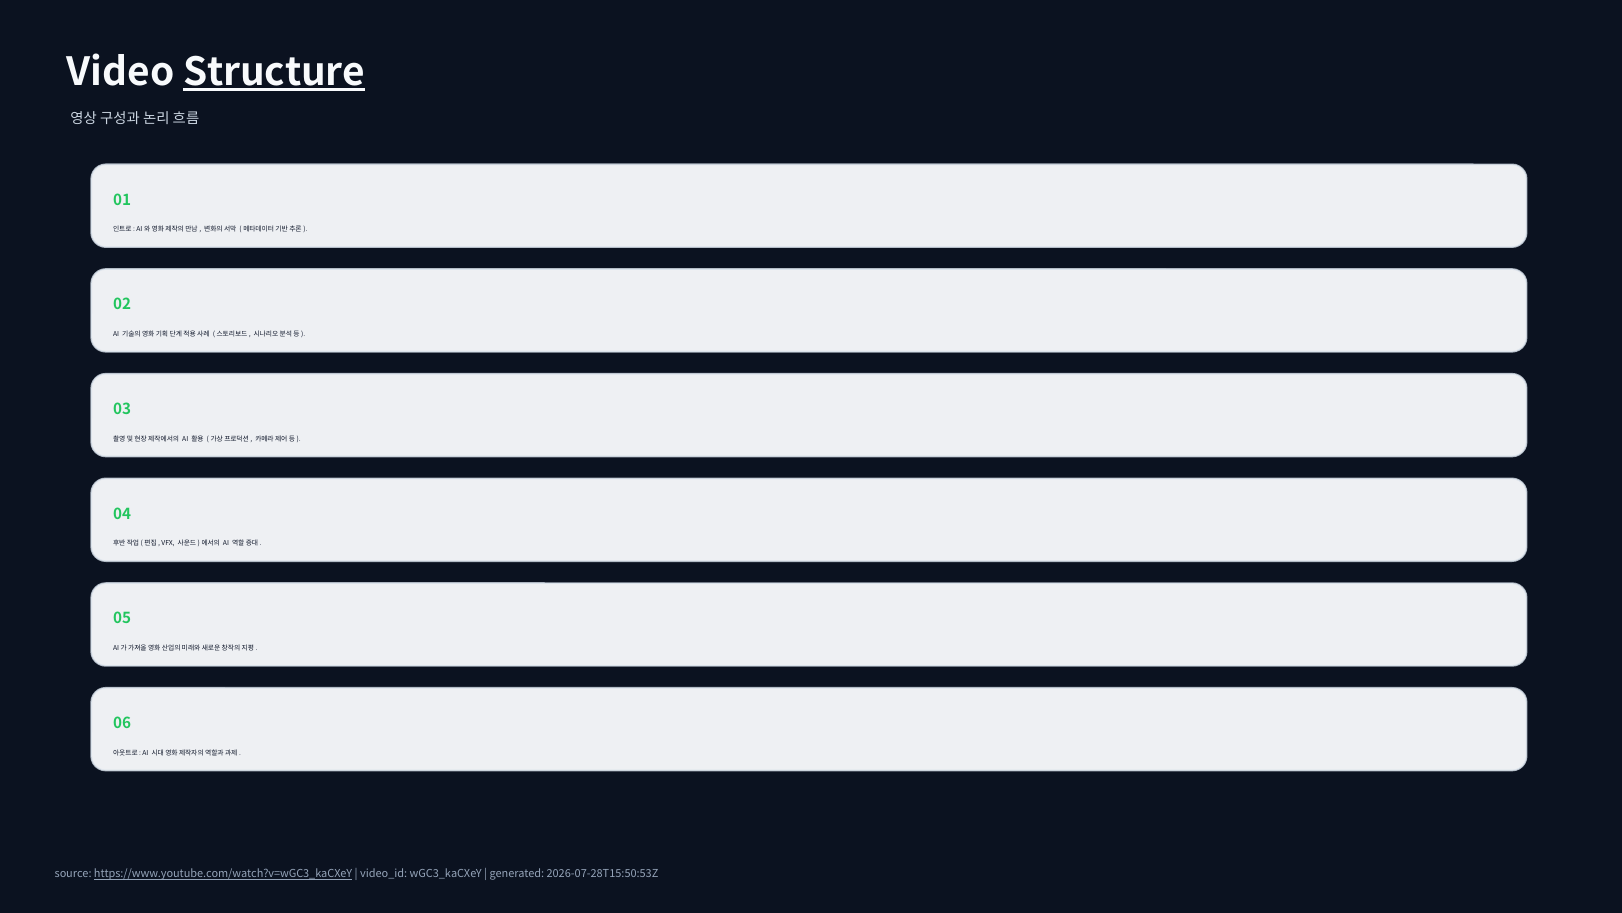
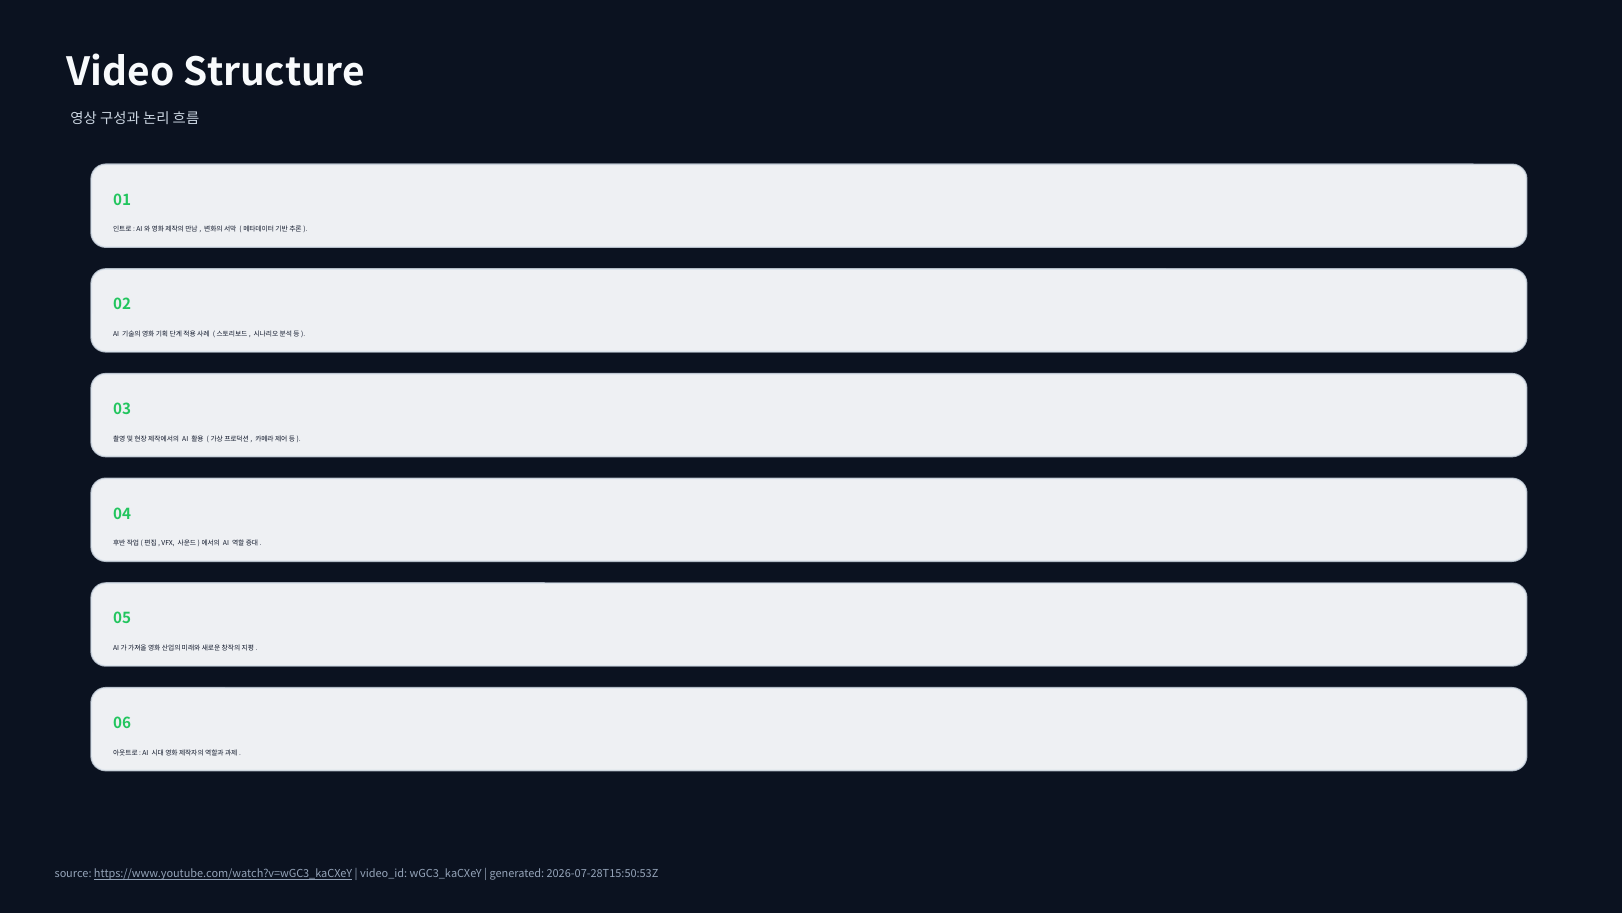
Structure underline: present -> none
